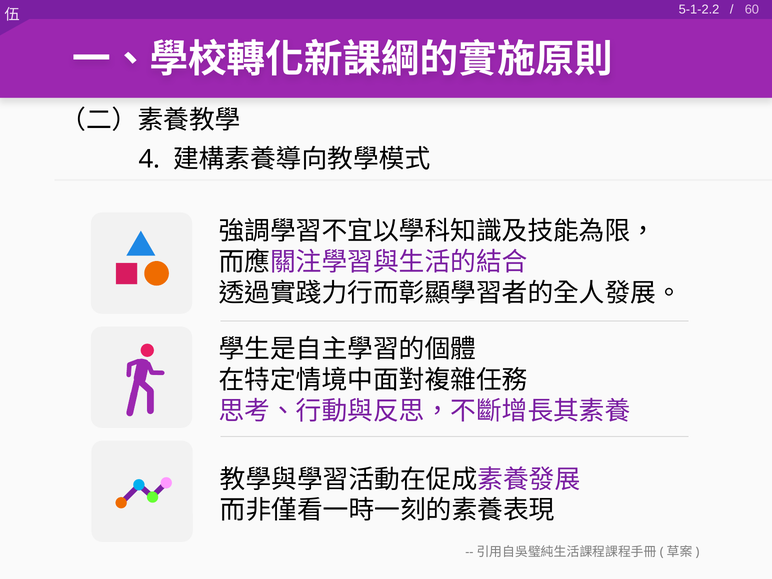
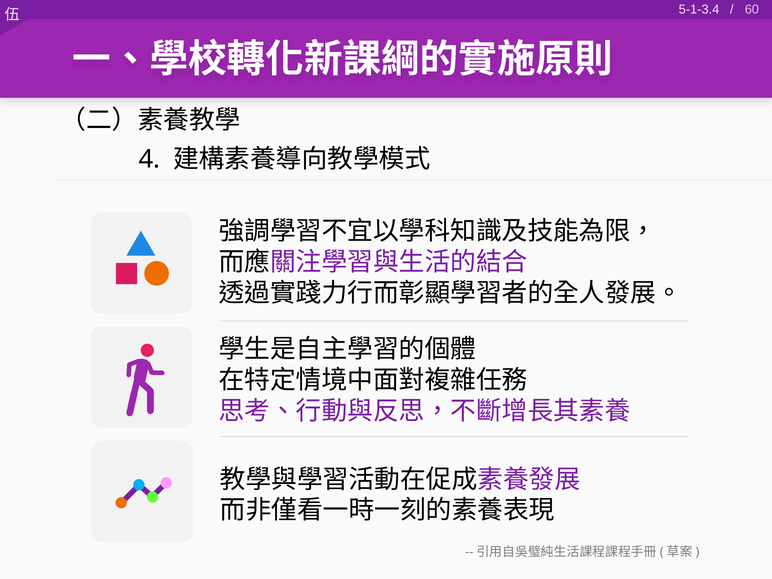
5-1-2.2: 5-1-2.2 -> 5-1-3.4
